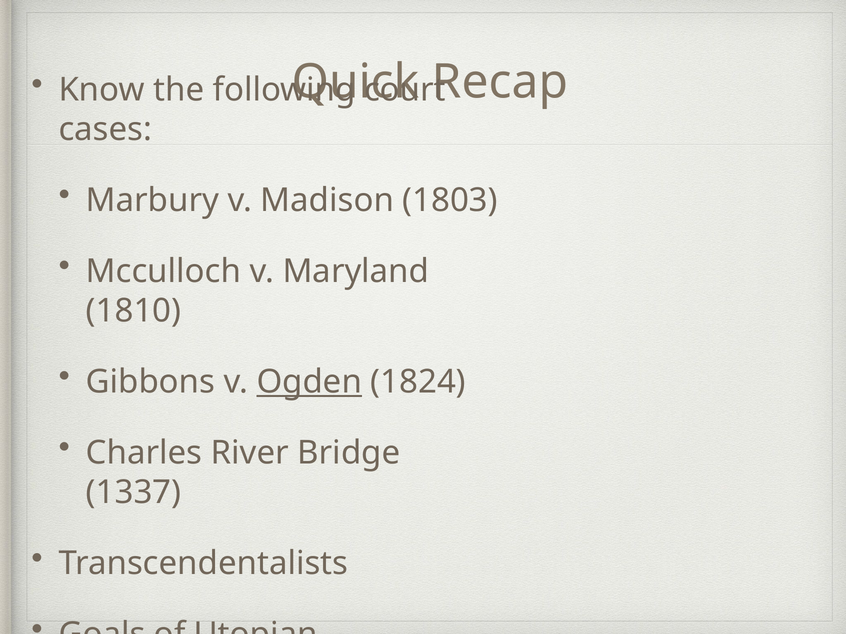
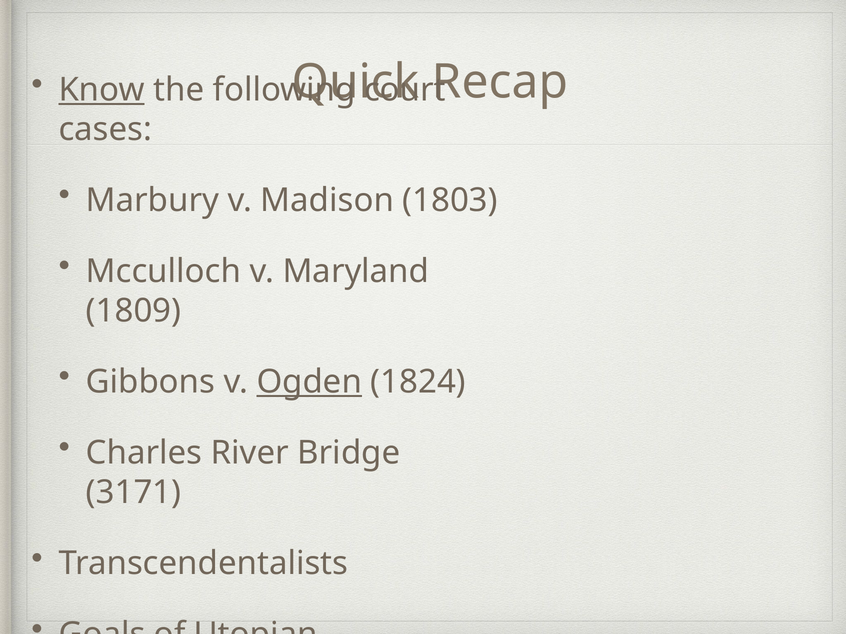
Know underline: none -> present
1810: 1810 -> 1809
1337: 1337 -> 3171
